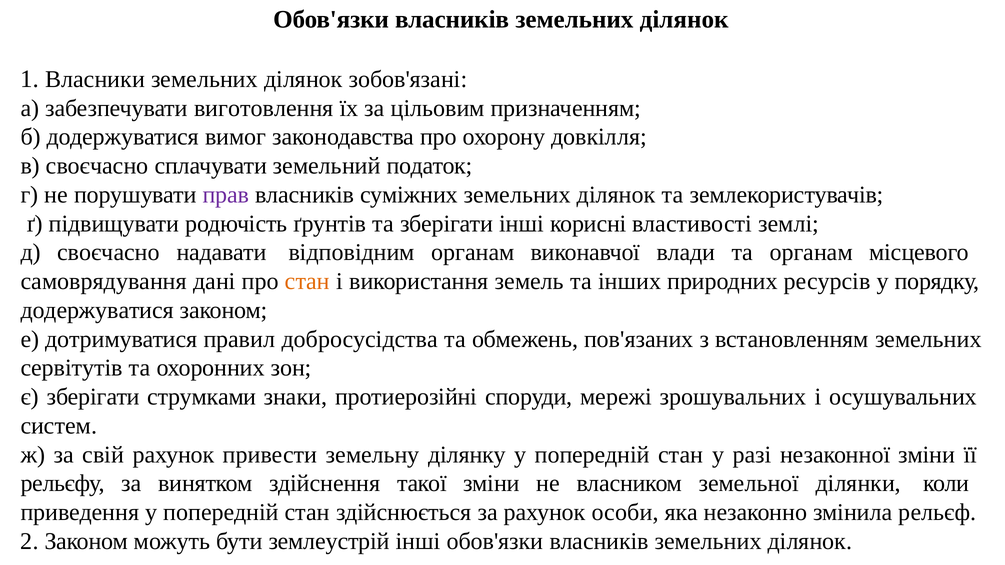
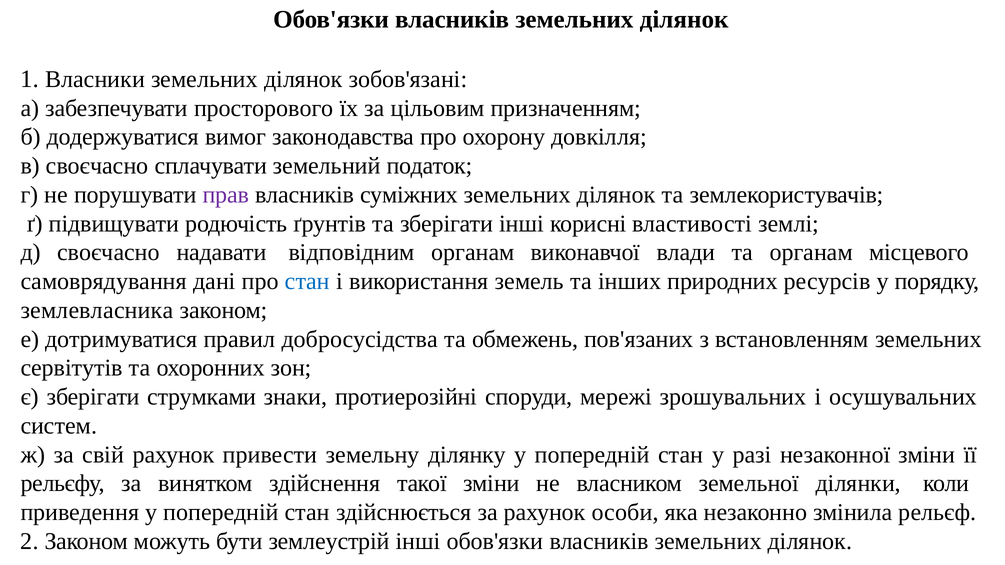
виготовлення: виготовлення -> просторового
стан at (307, 282) colour: orange -> blue
додержуватися at (97, 310): додержуватися -> землевласника
